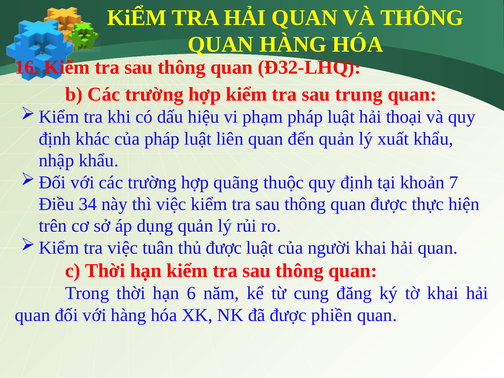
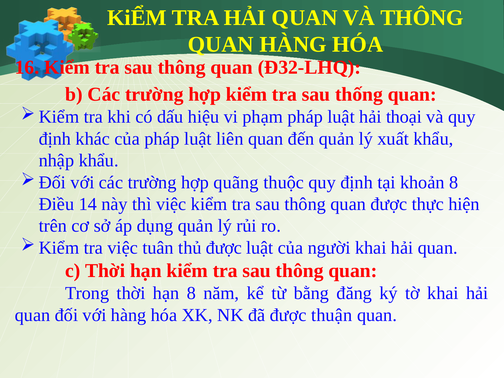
trung: trung -> thống
khoản 7: 7 -> 8
34: 34 -> 14
hạn 6: 6 -> 8
cung: cung -> bằng
phiền: phiền -> thuận
